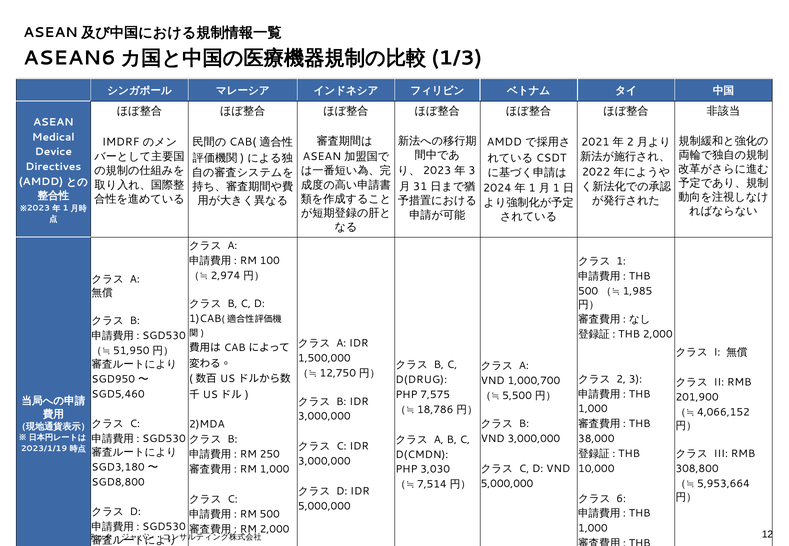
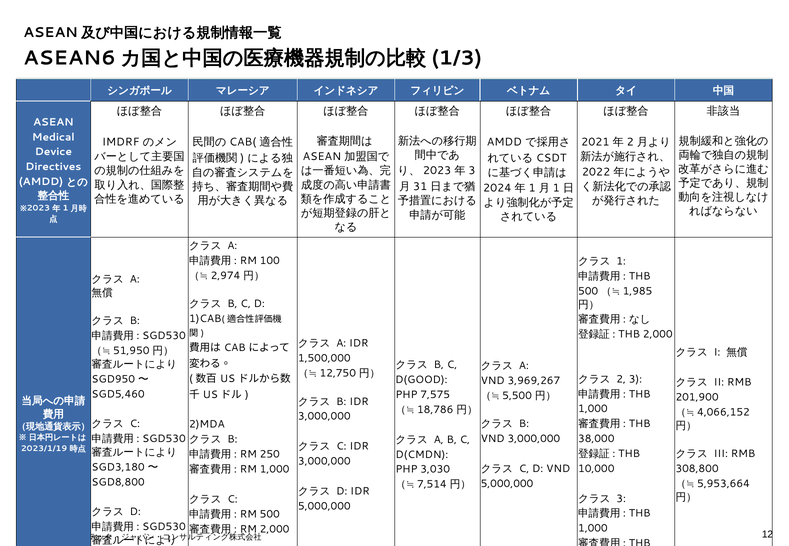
D(DRUG: D(DRUG -> D(GOOD
1,000,700: 1,000,700 -> 3,969,267
6 at (621, 499): 6 -> 3
